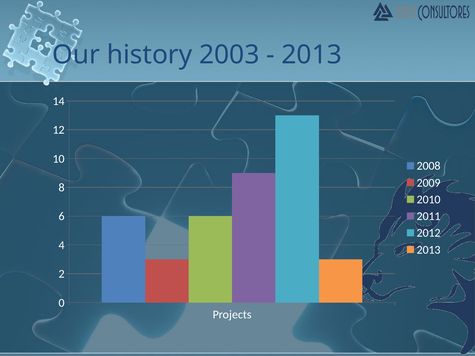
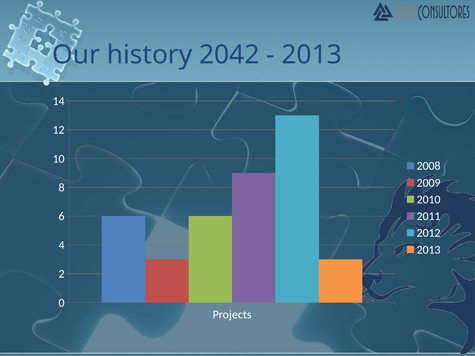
2003: 2003 -> 2042
